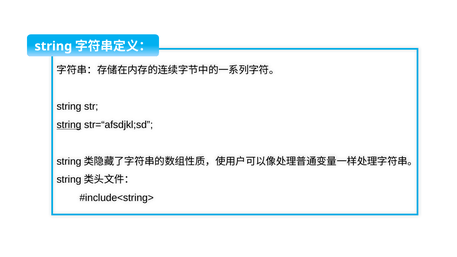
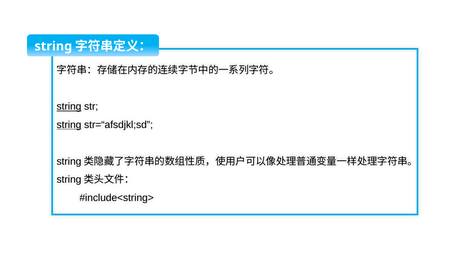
string at (69, 107) underline: none -> present
